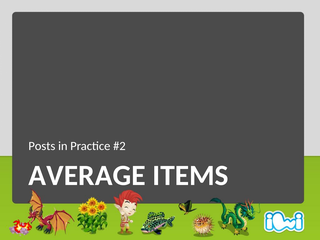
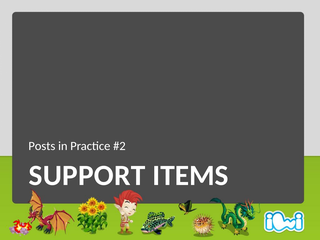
AVERAGE: AVERAGE -> SUPPORT
